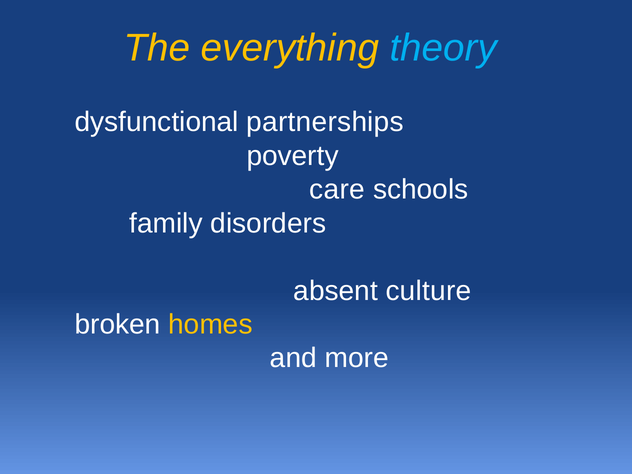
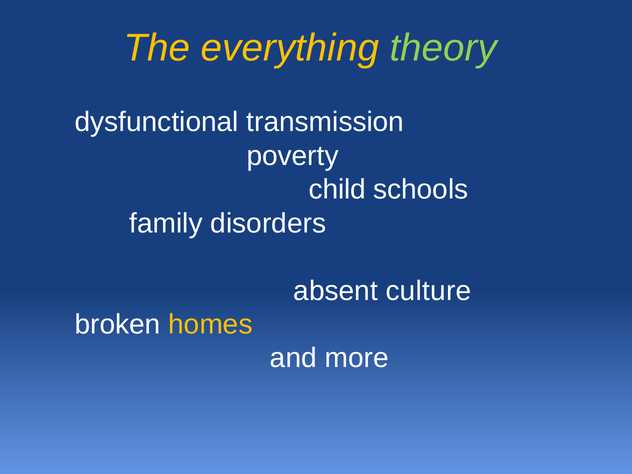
theory colour: light blue -> light green
partnerships: partnerships -> transmission
care: care -> child
